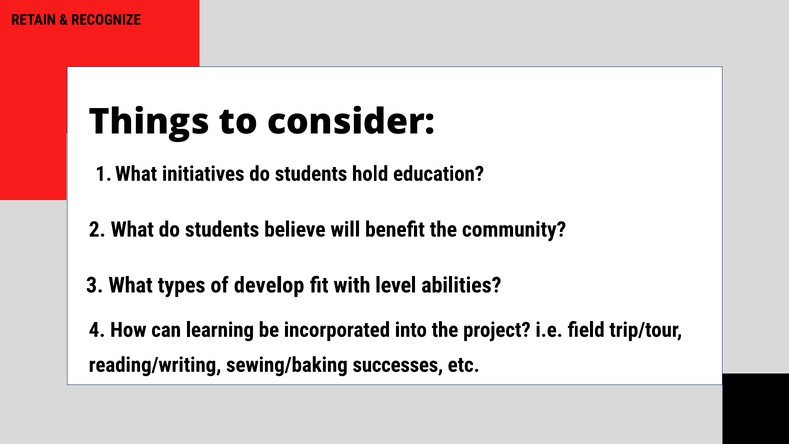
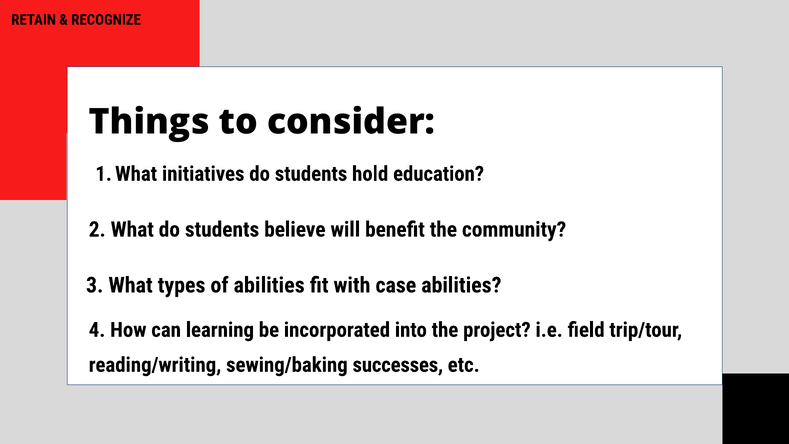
of develop: develop -> abilities
level: level -> case
